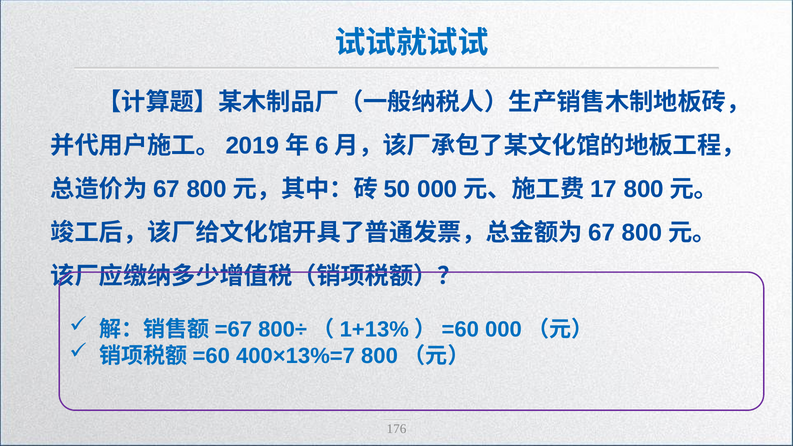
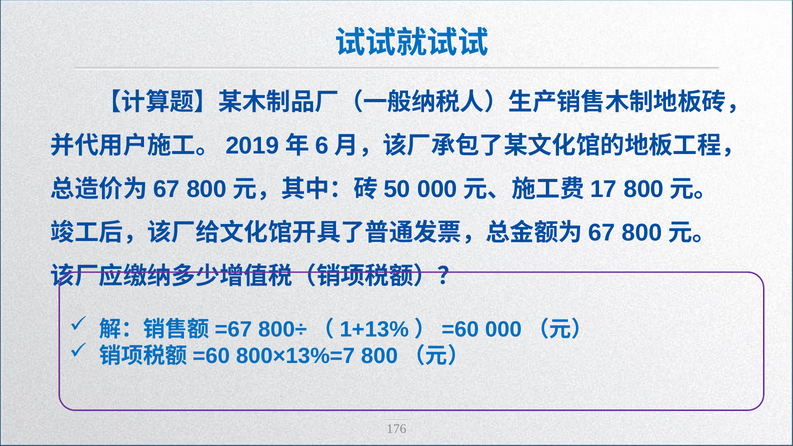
400×13%=7: 400×13%=7 -> 800×13%=7
